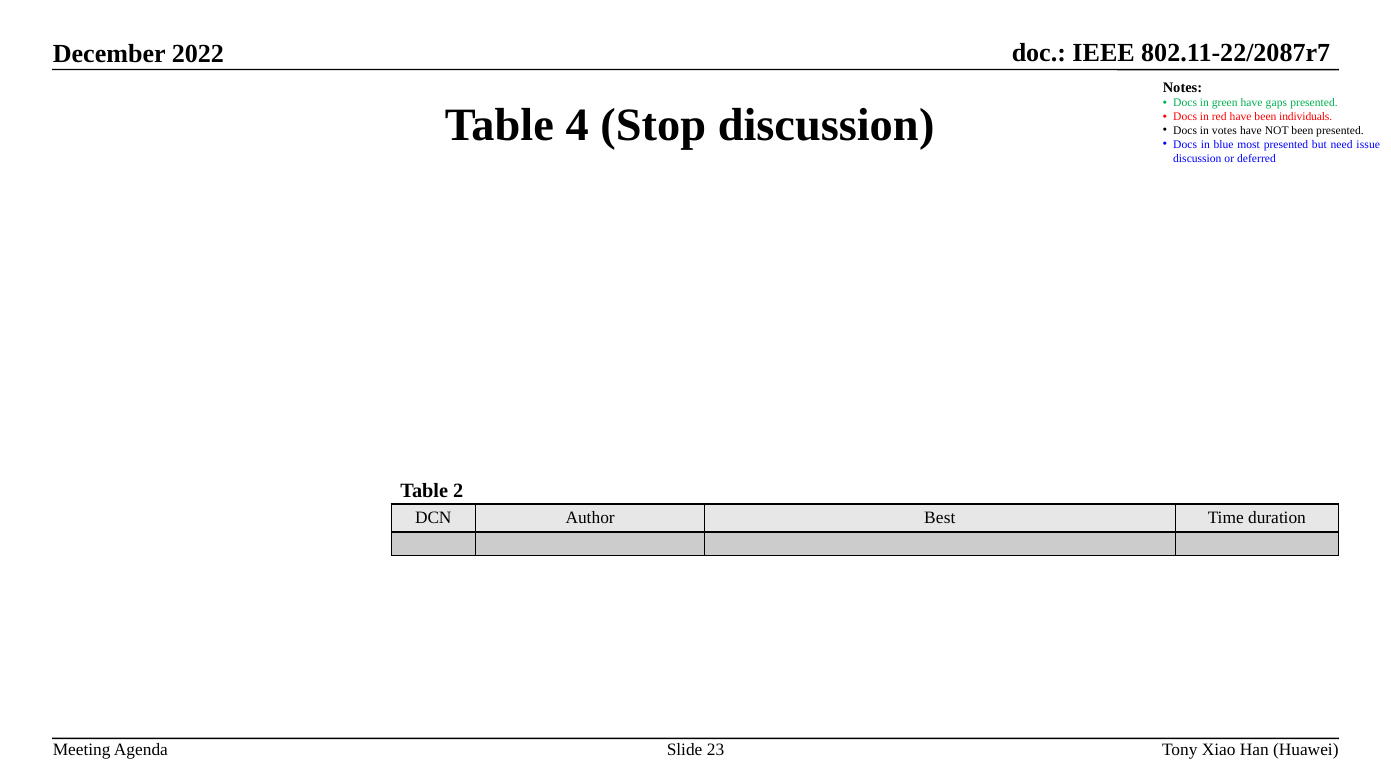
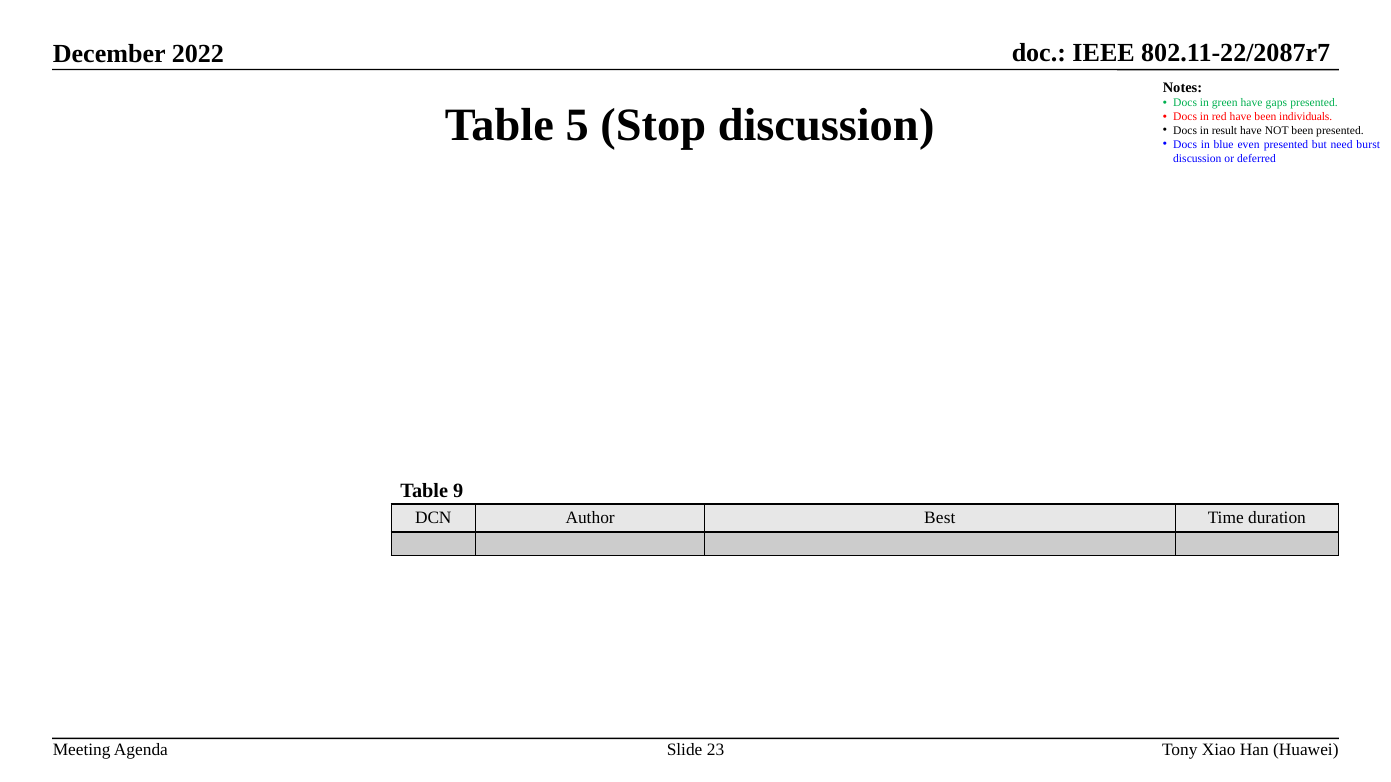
4: 4 -> 5
votes: votes -> result
most: most -> even
issue: issue -> burst
2: 2 -> 9
